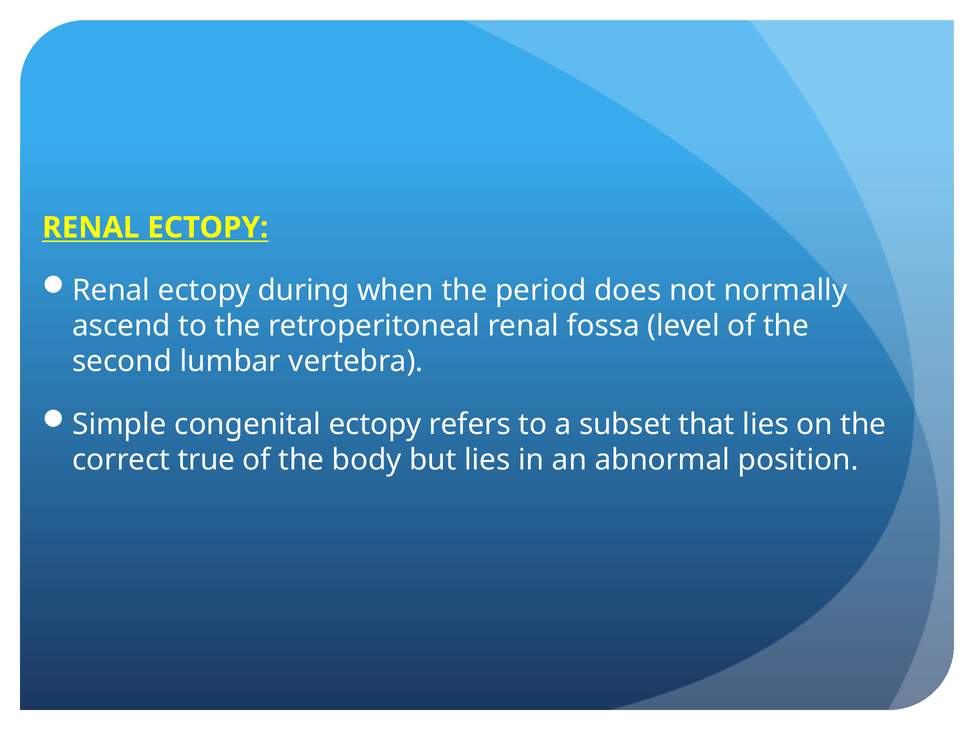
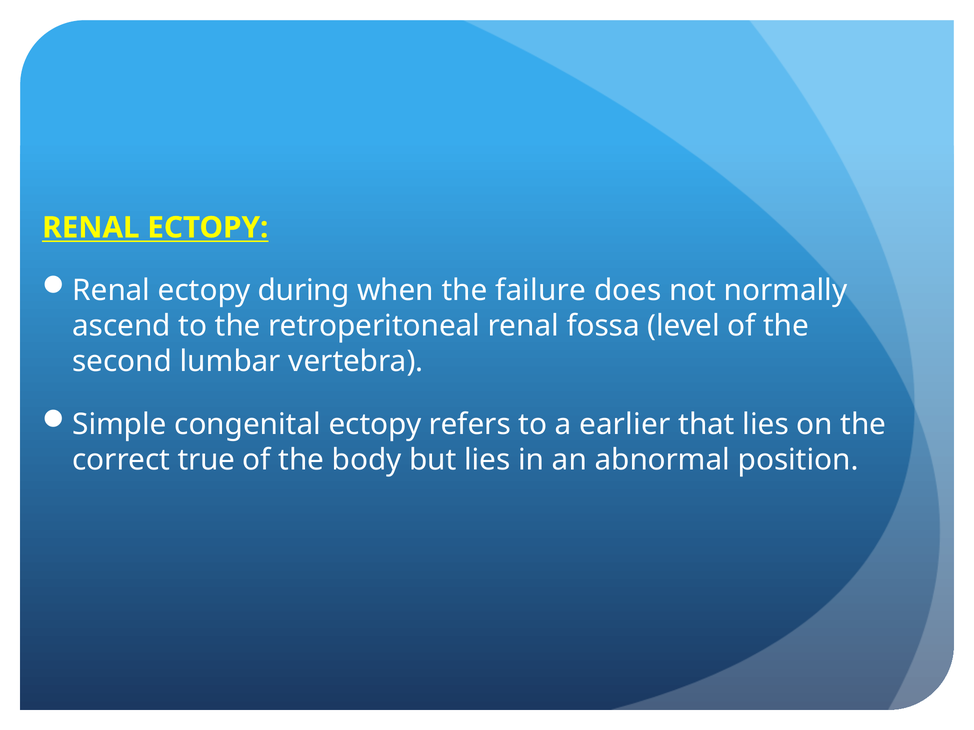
period: period -> failure
subset: subset -> earlier
